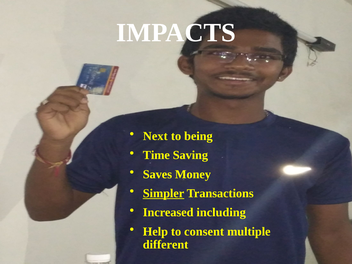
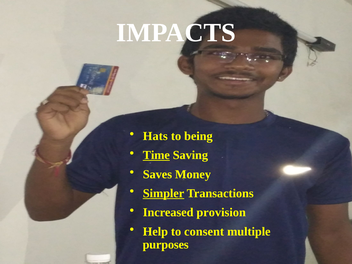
Next: Next -> Hats
Time underline: none -> present
including: including -> provision
different: different -> purposes
